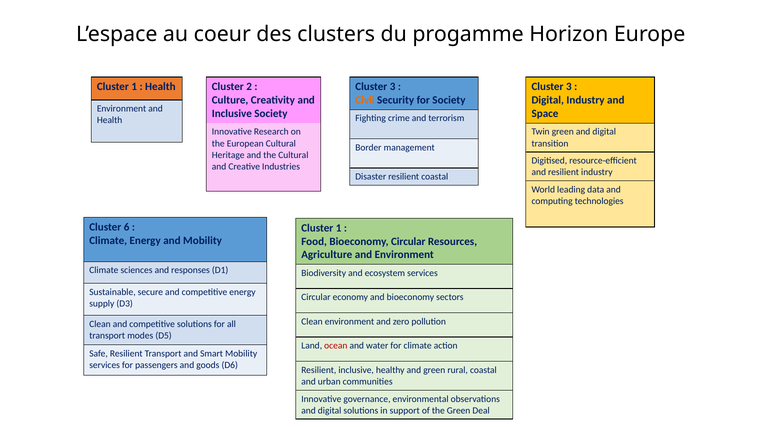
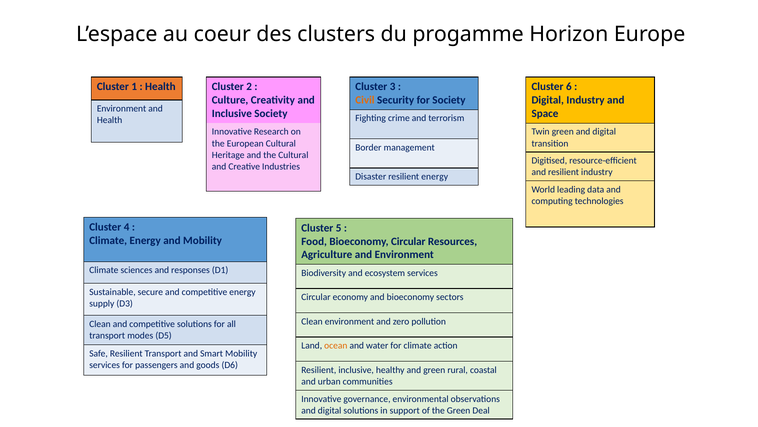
3 at (569, 87): 3 -> 6
resilient coastal: coastal -> energy
6: 6 -> 4
1 at (339, 228): 1 -> 5
ocean colour: red -> orange
